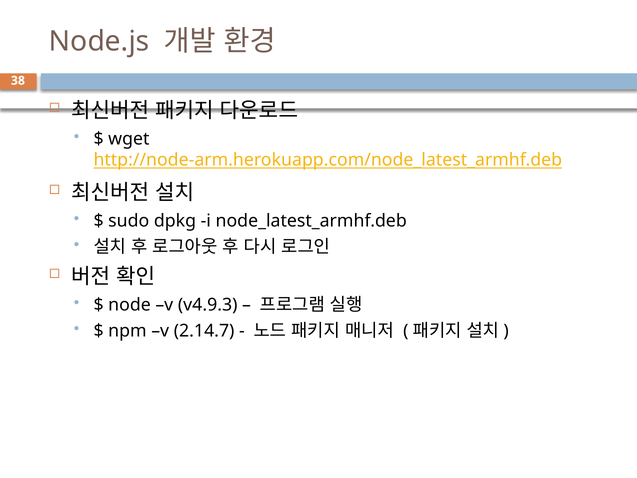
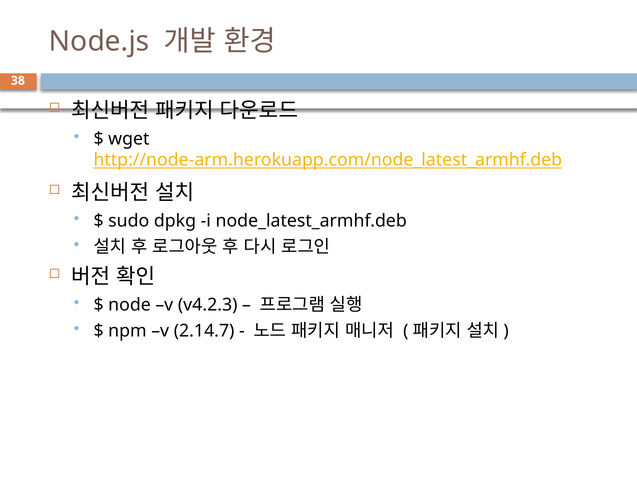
v4.9.3: v4.9.3 -> v4.2.3
